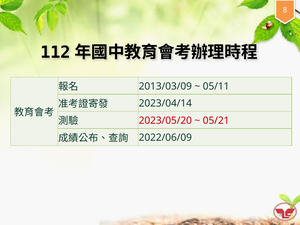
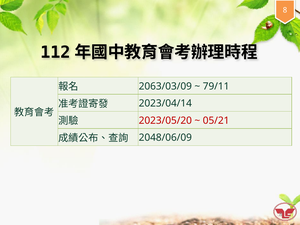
2013/03/09: 2013/03/09 -> 2063/03/09
05/11: 05/11 -> 79/11
2022/06/09: 2022/06/09 -> 2048/06/09
